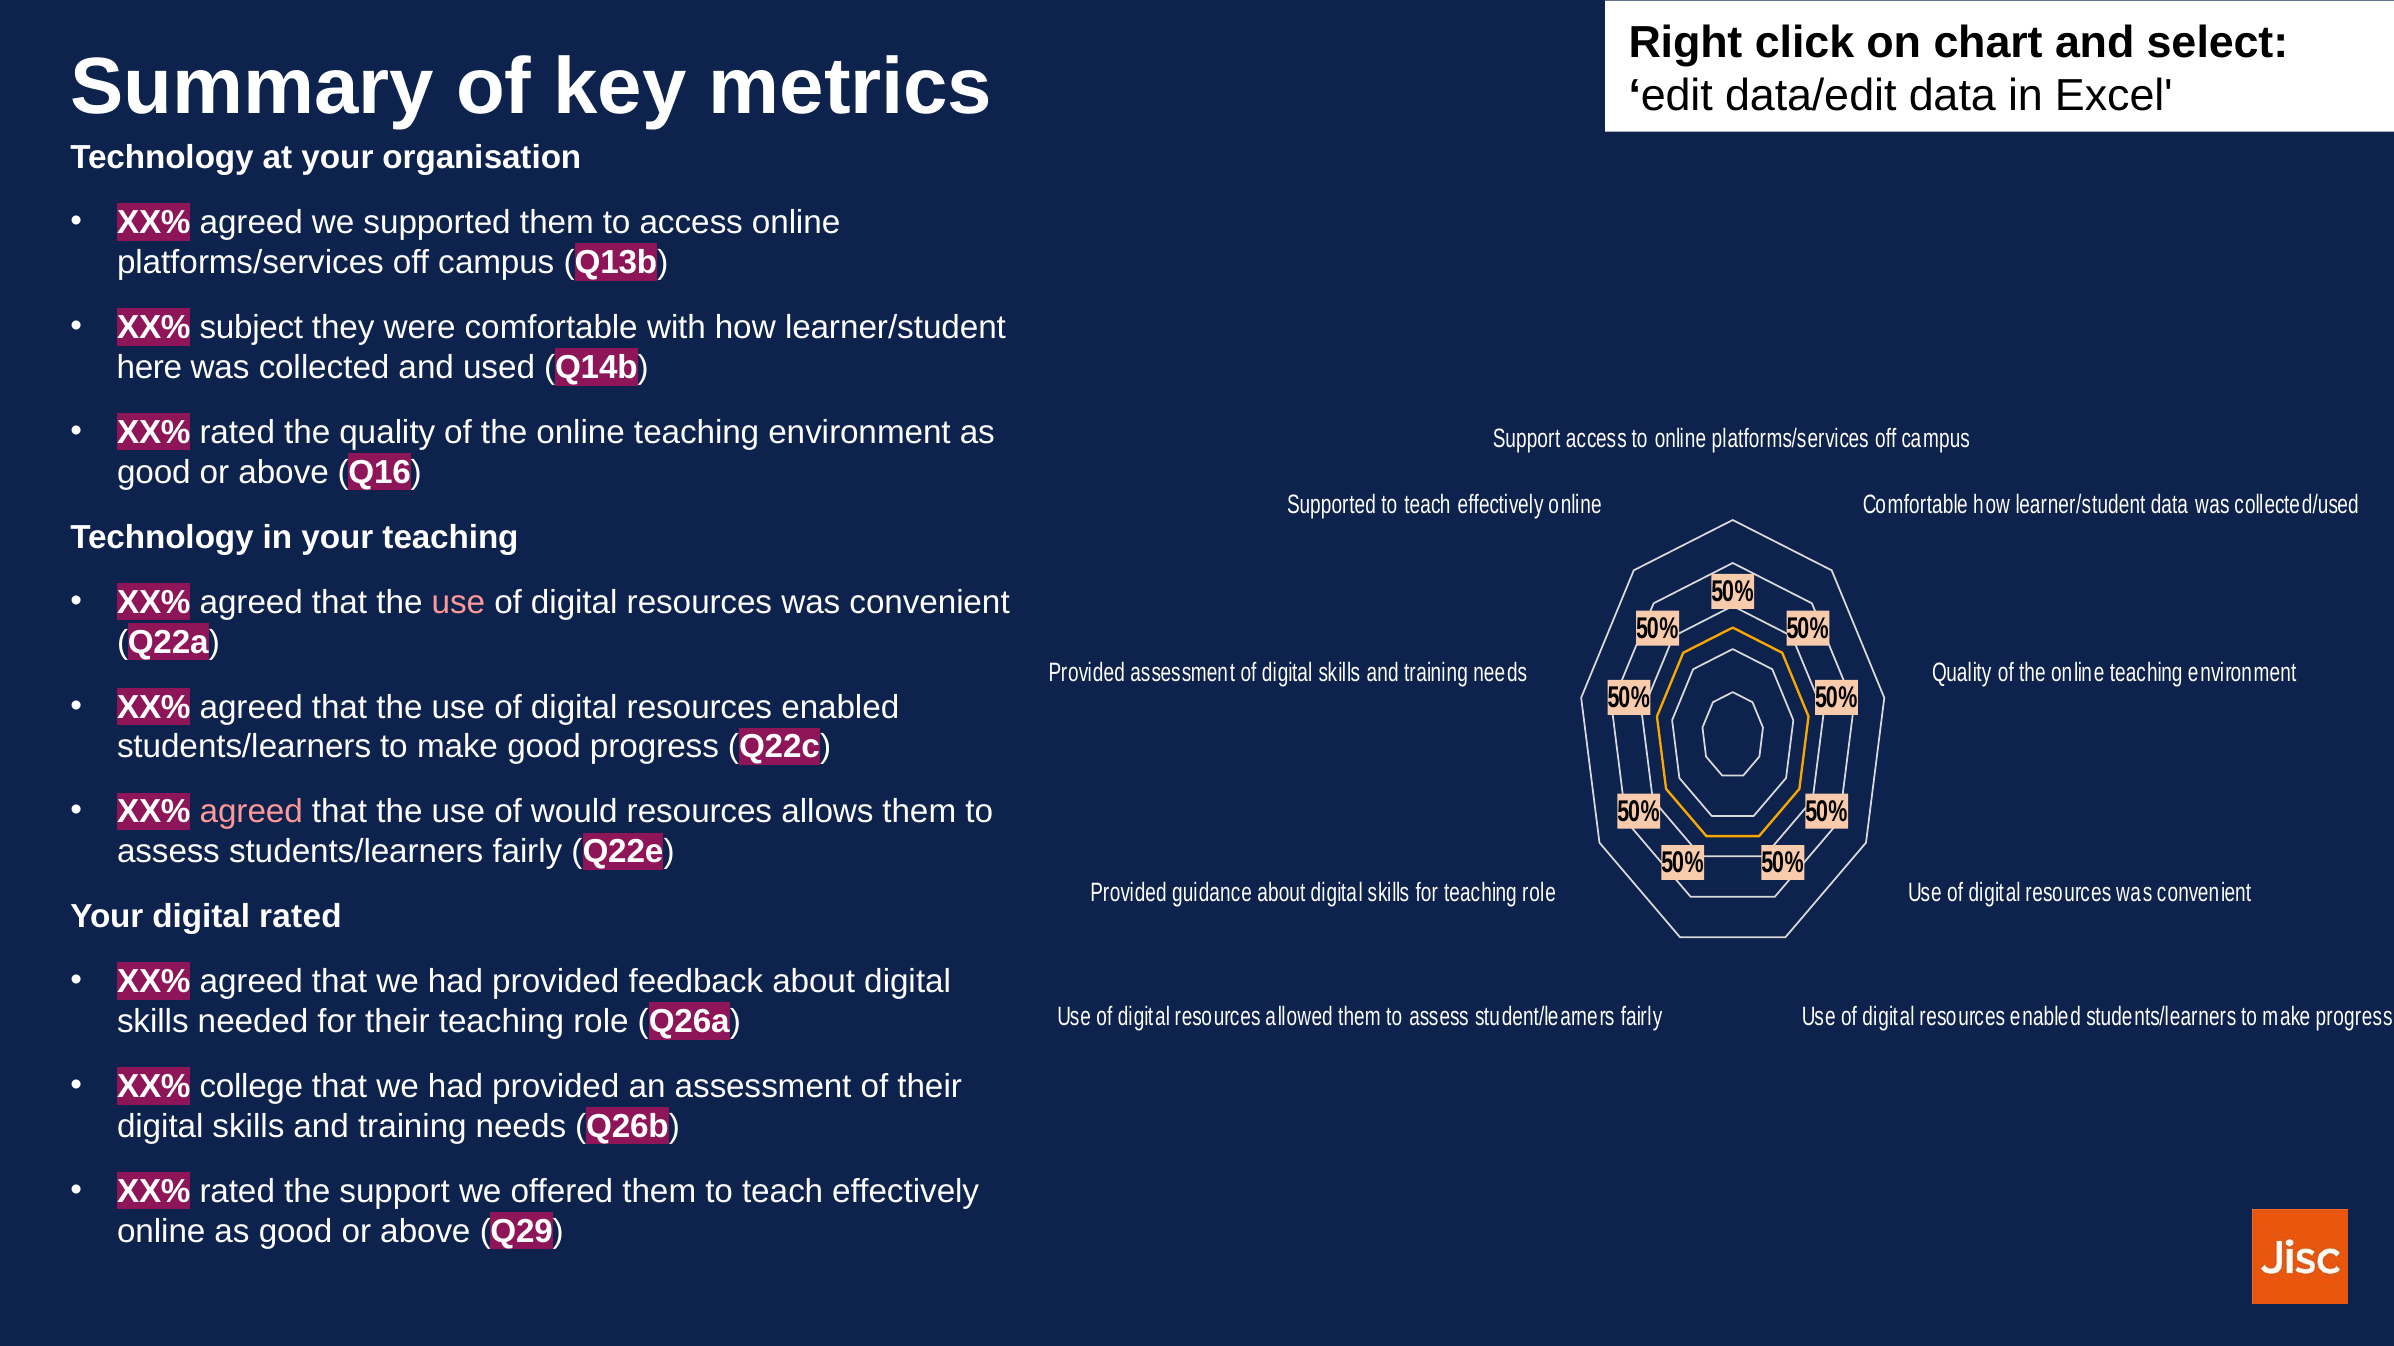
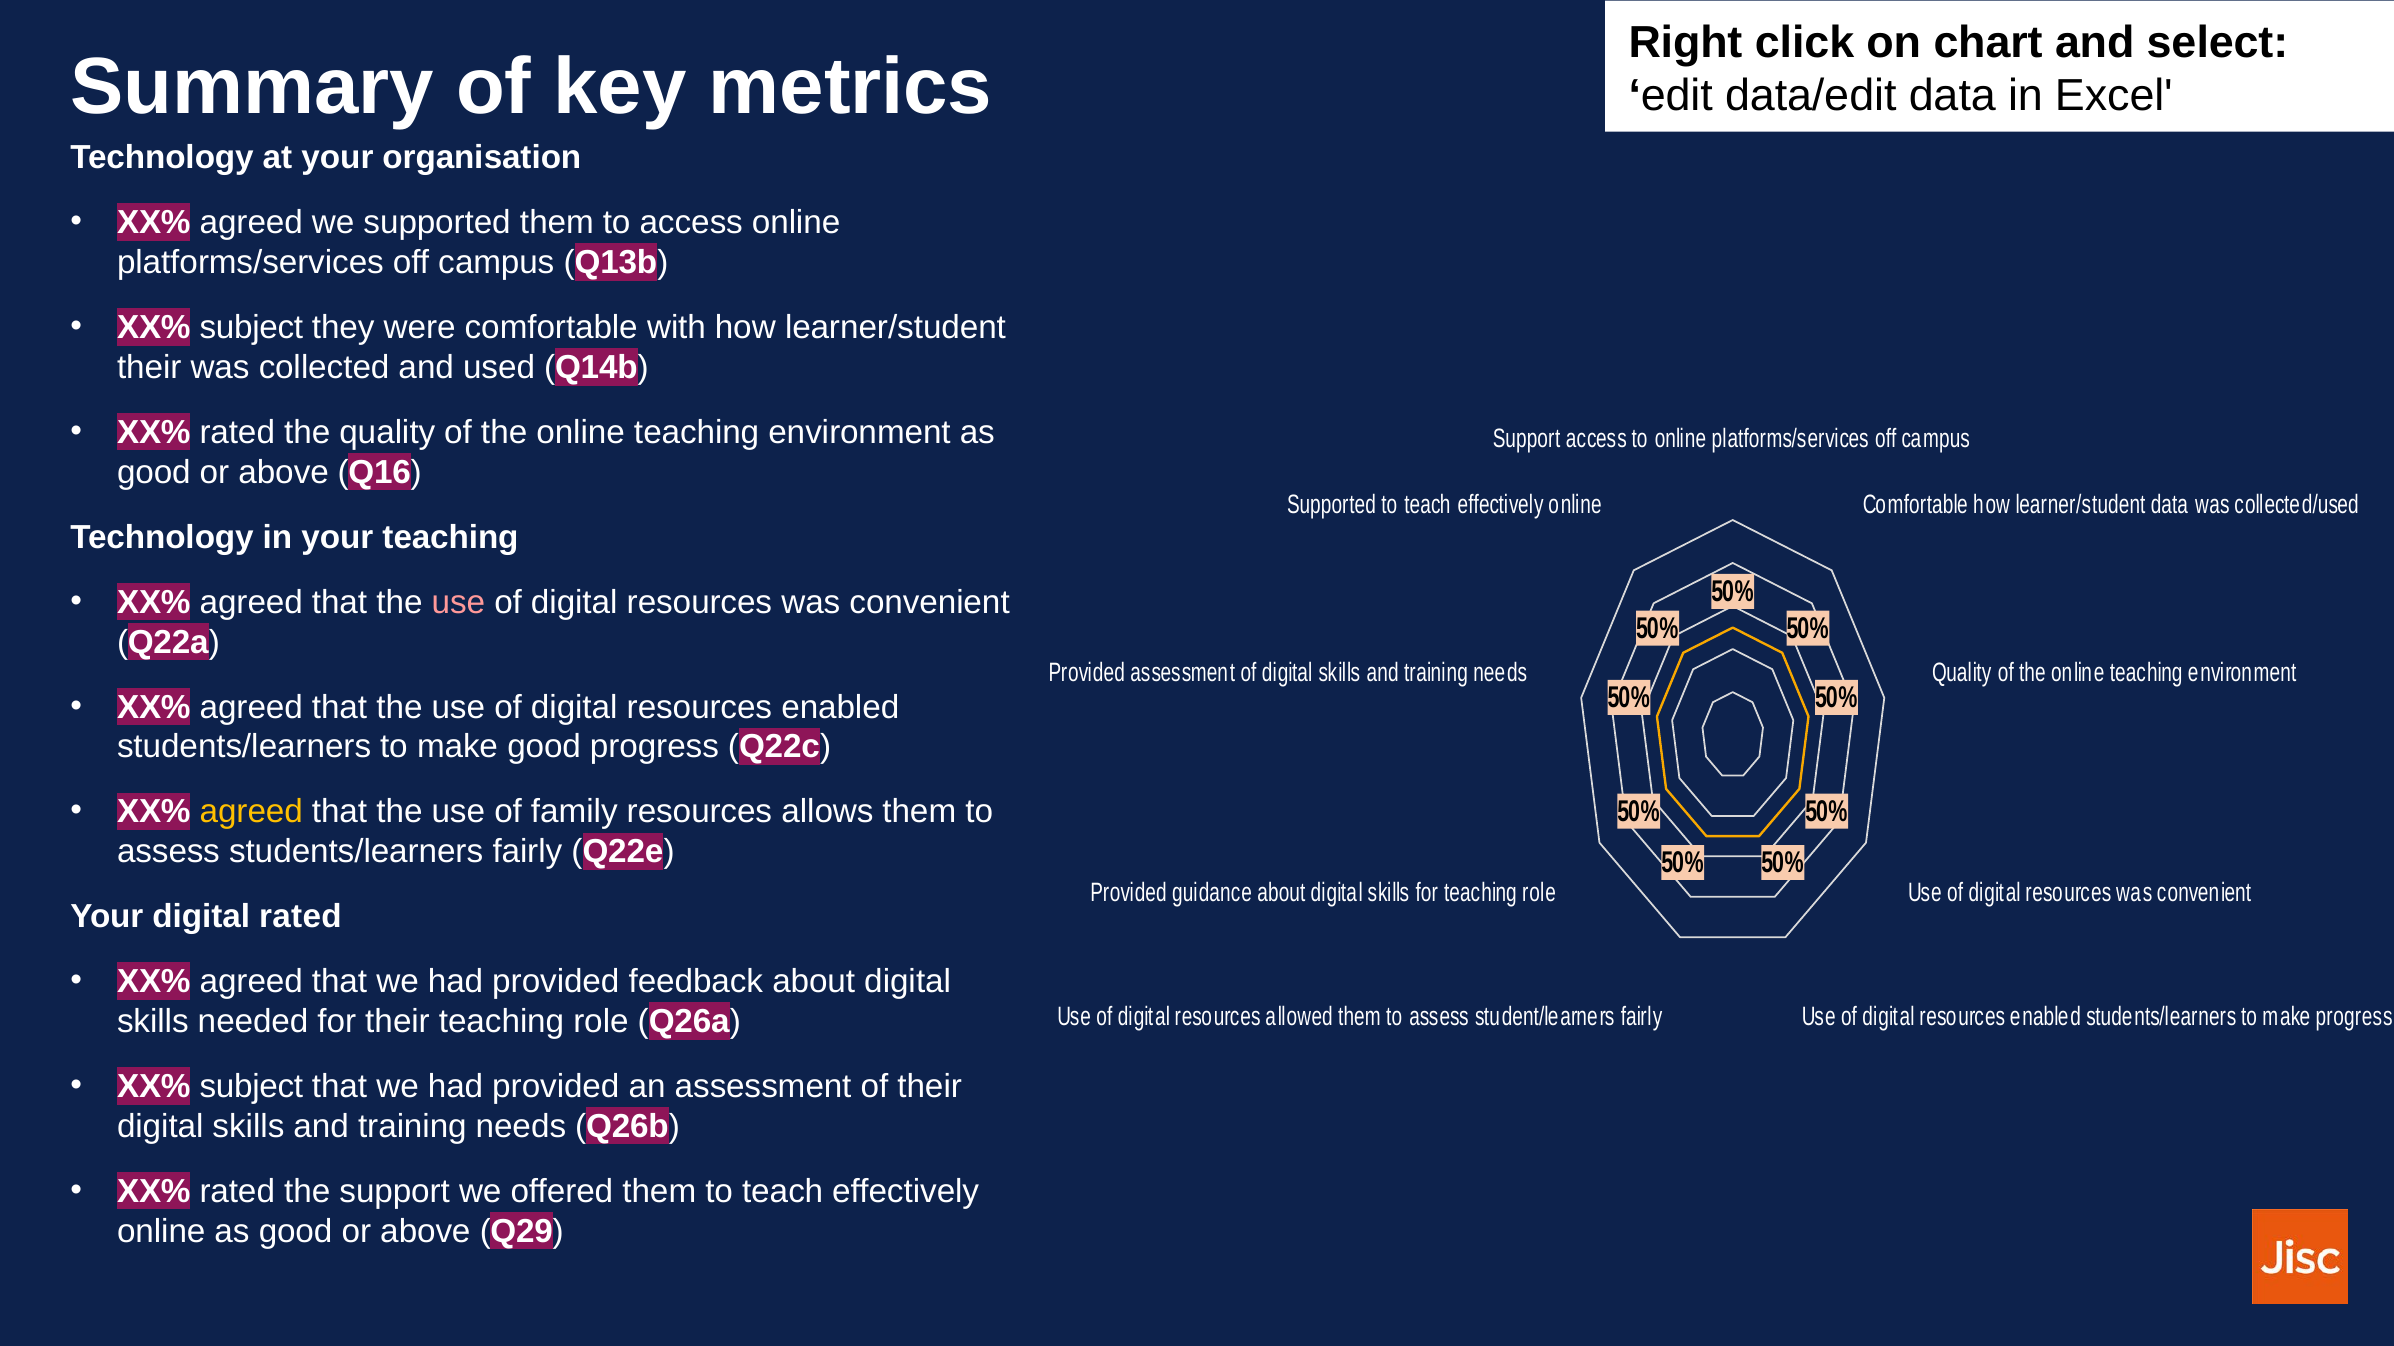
here at (149, 368): here -> their
agreed at (251, 812) colour: pink -> yellow
would: would -> family
college at (251, 1087): college -> subject
